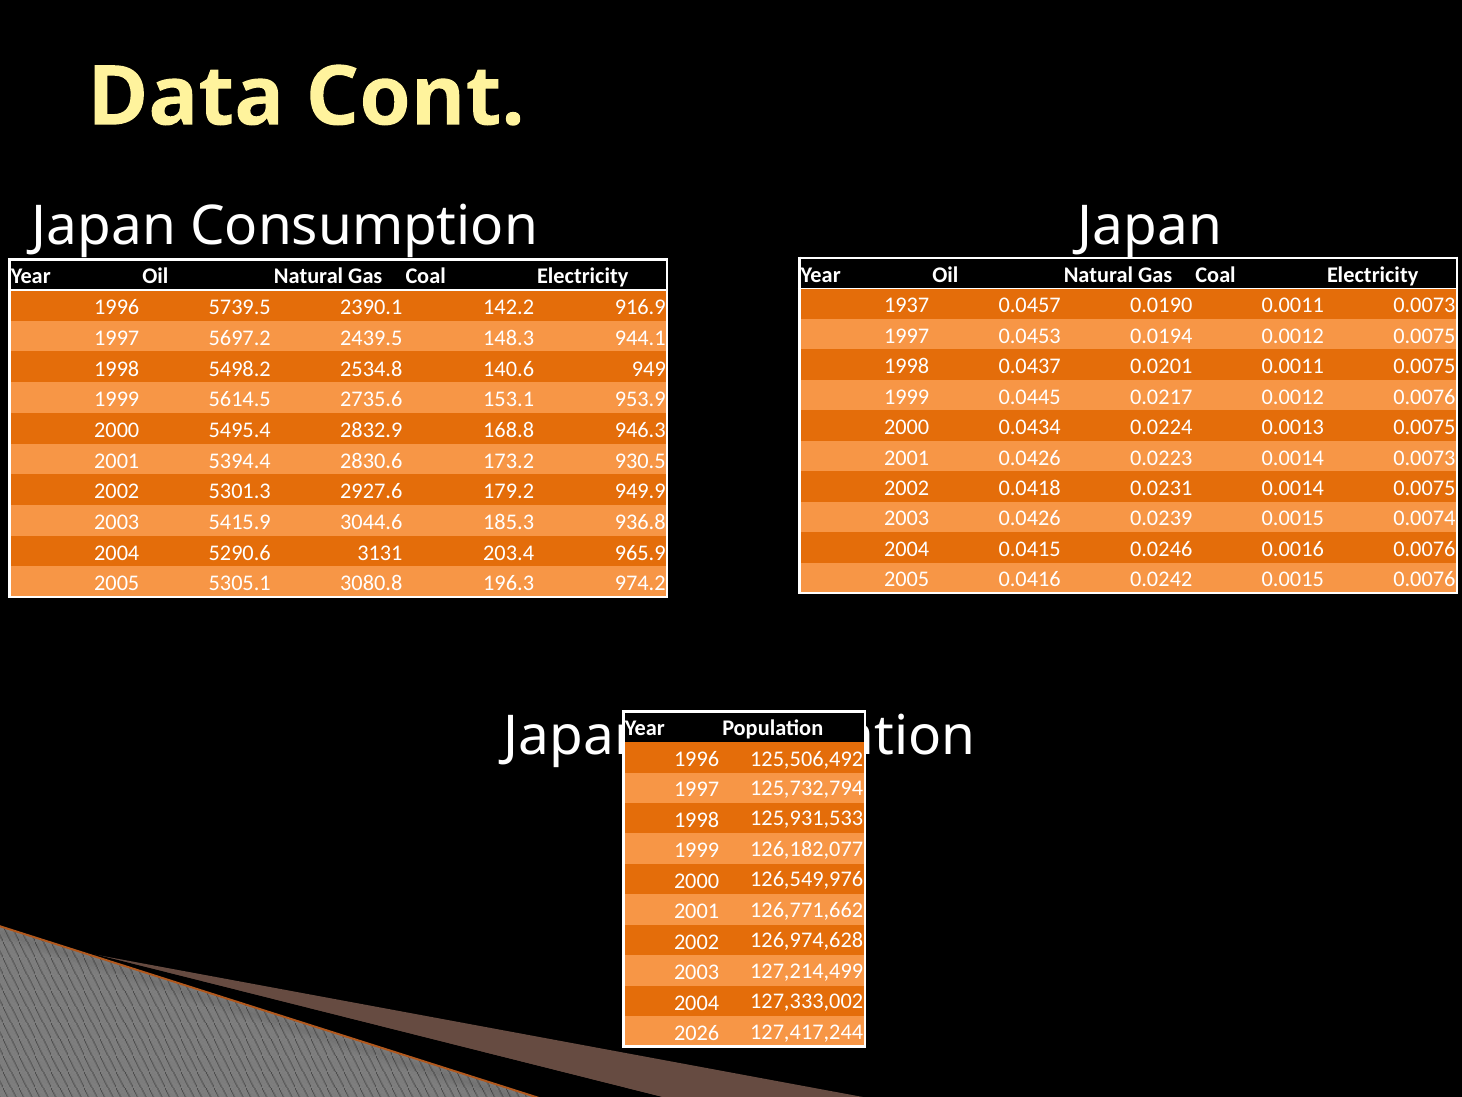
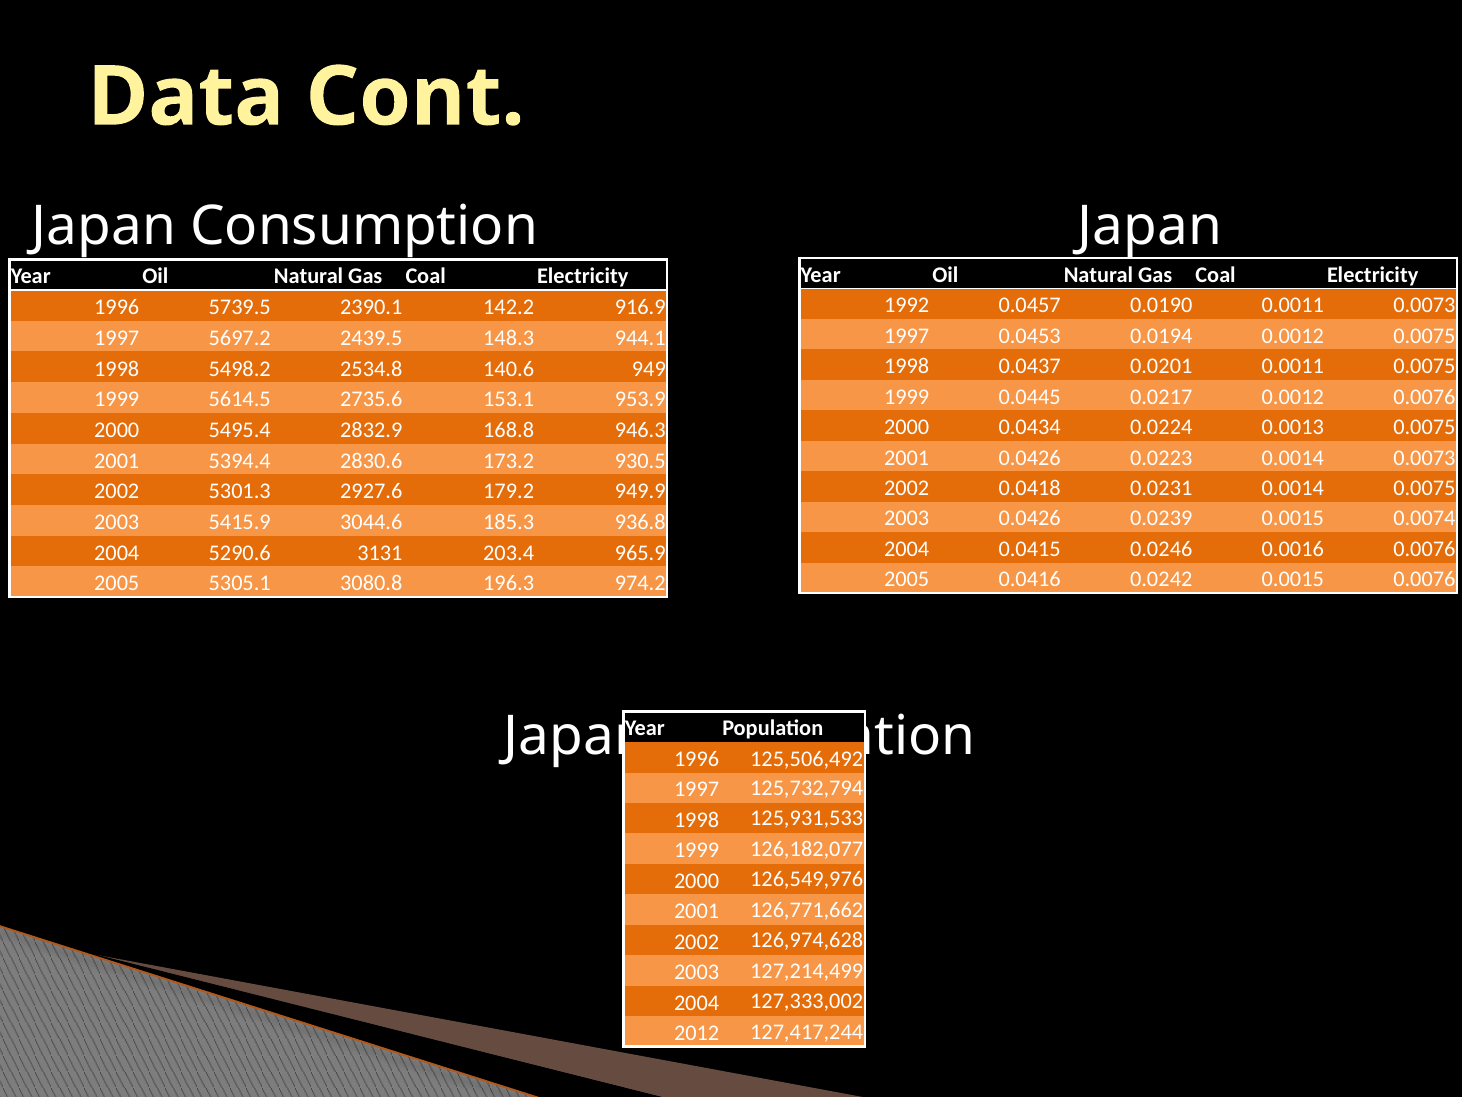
1937: 1937 -> 1992
2026: 2026 -> 2012
